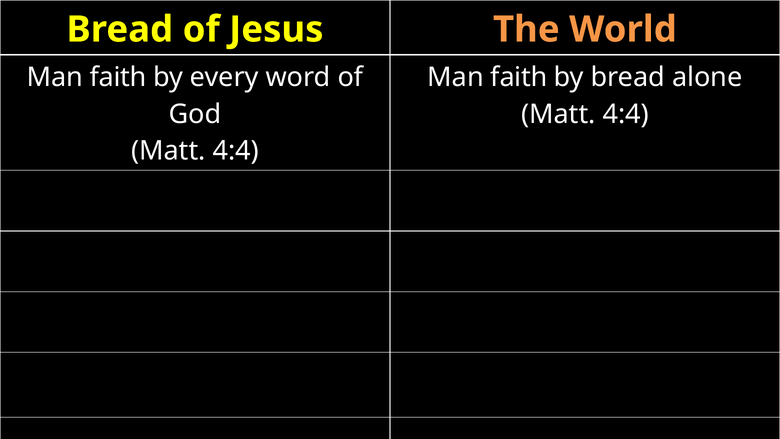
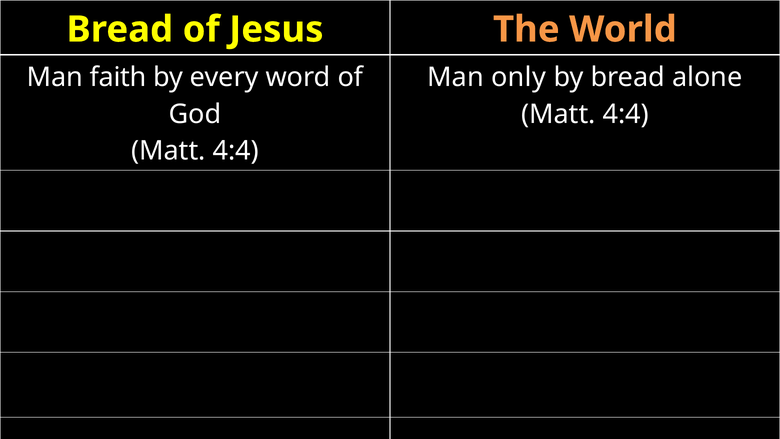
faith at (519, 77): faith -> only
